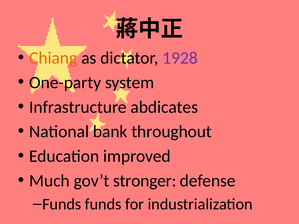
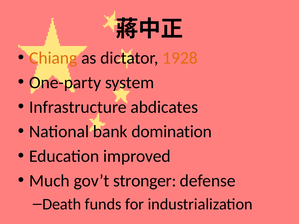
1928 colour: purple -> orange
throughout: throughout -> domination
Funds at (62, 204): Funds -> Death
